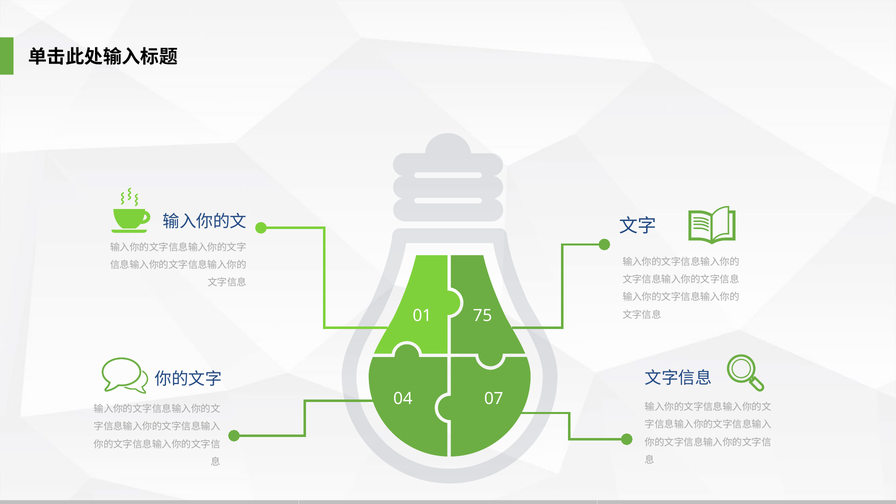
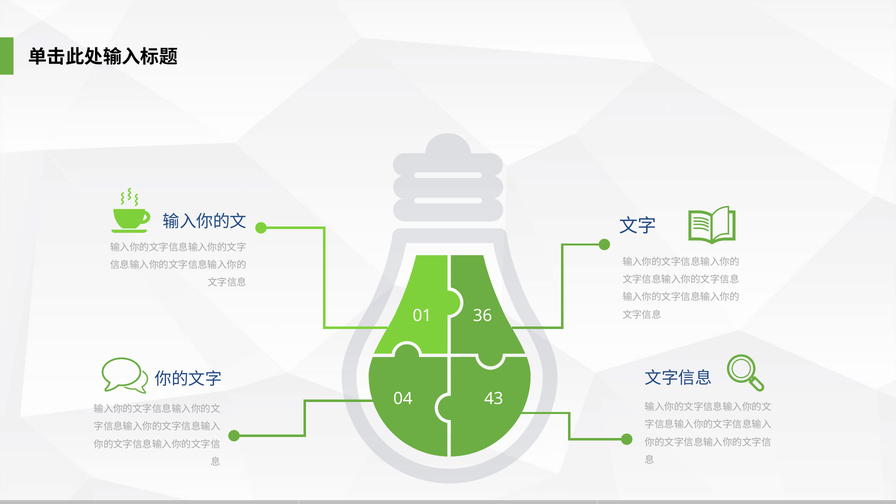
75: 75 -> 36
07: 07 -> 43
